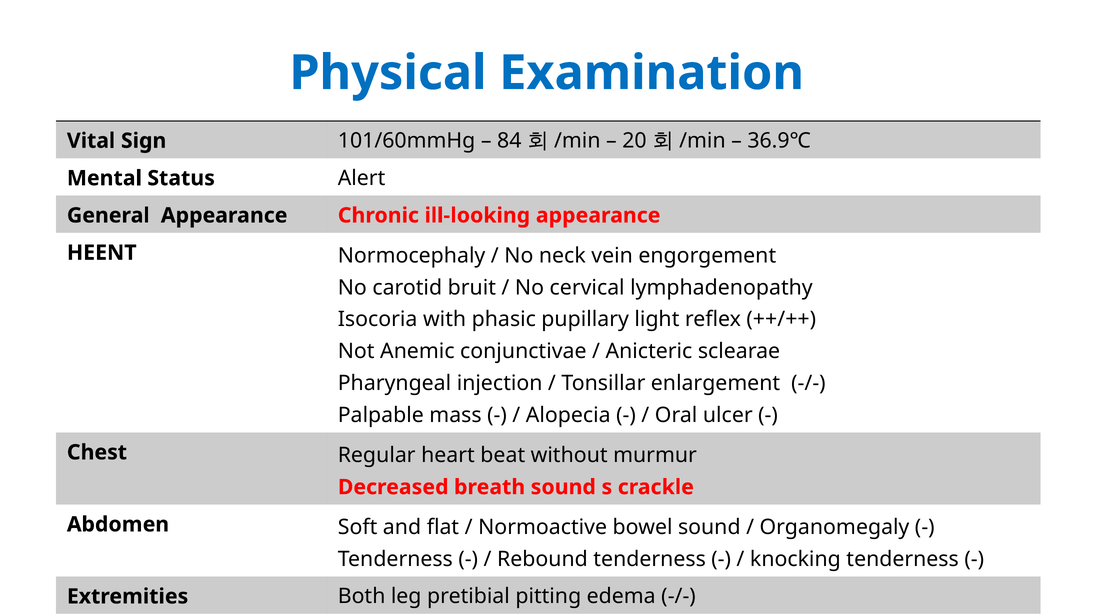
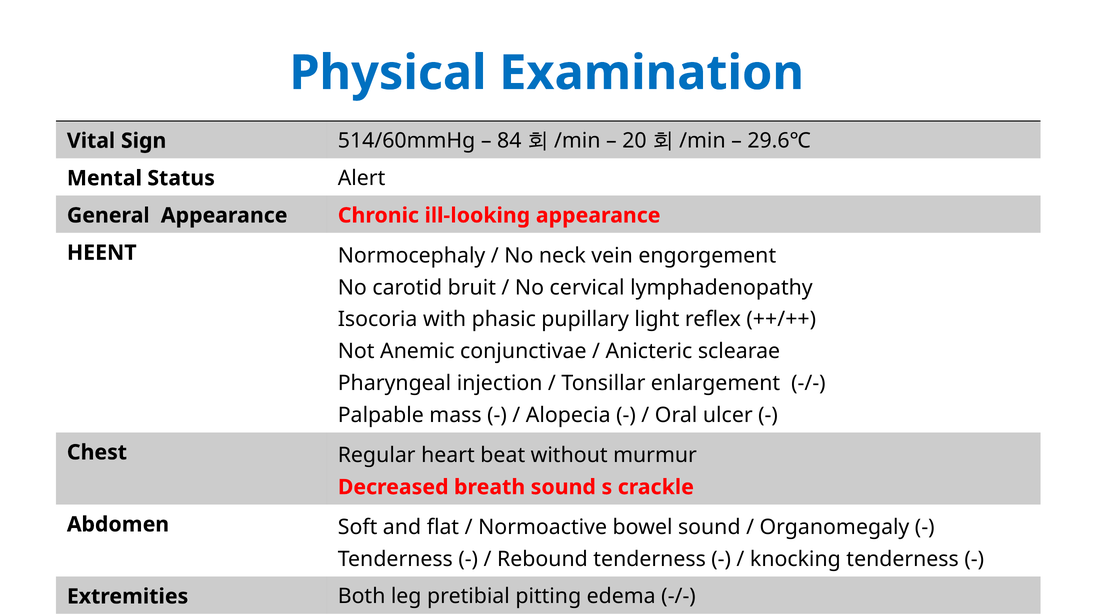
101/60mmHg: 101/60mmHg -> 514/60mmHg
36.9℃: 36.9℃ -> 29.6℃
